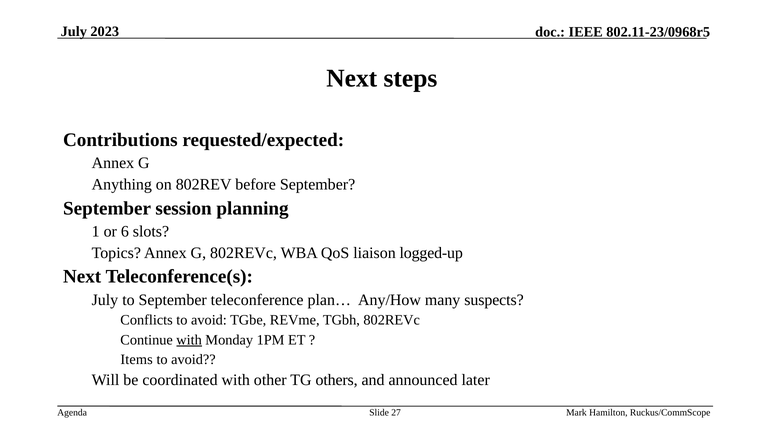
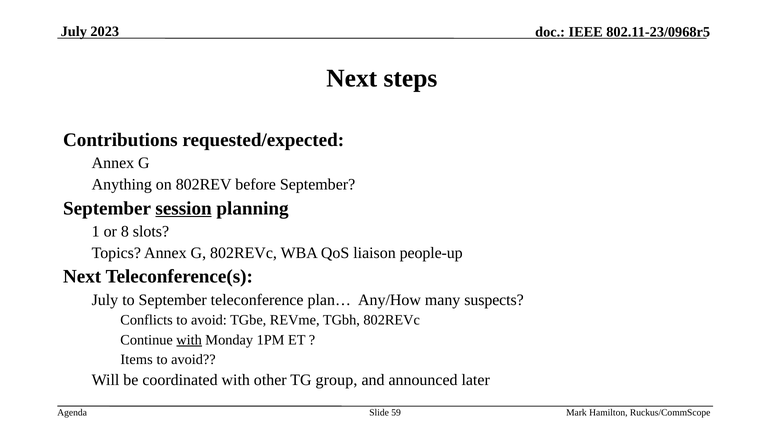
session underline: none -> present
6: 6 -> 8
logged-up: logged-up -> people-up
others: others -> group
27: 27 -> 59
